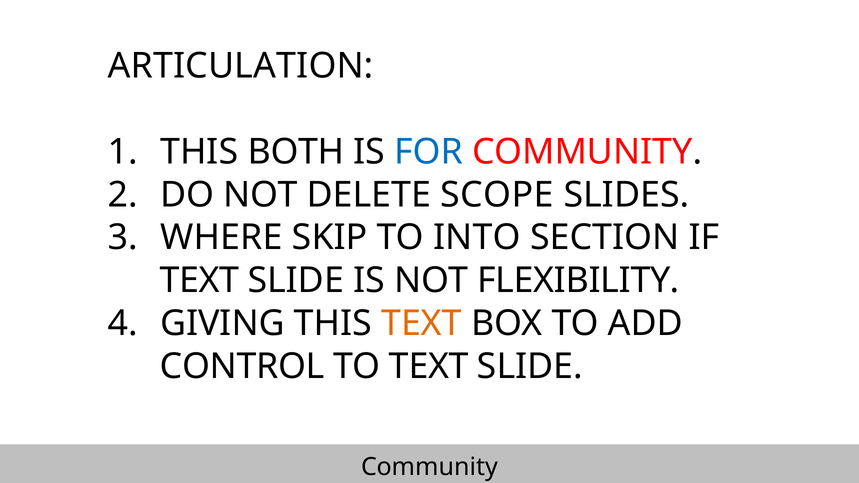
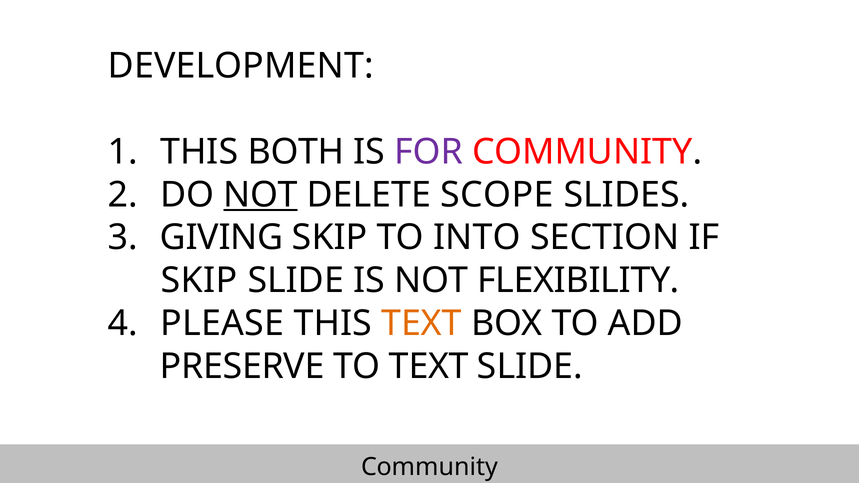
ARTICULATION: ARTICULATION -> DEVELOPMENT
FOR colour: blue -> purple
NOT at (261, 195) underline: none -> present
WHERE: WHERE -> GIVING
TEXT at (199, 281): TEXT -> SKIP
GIVING: GIVING -> PLEASE
CONTROL: CONTROL -> PRESERVE
